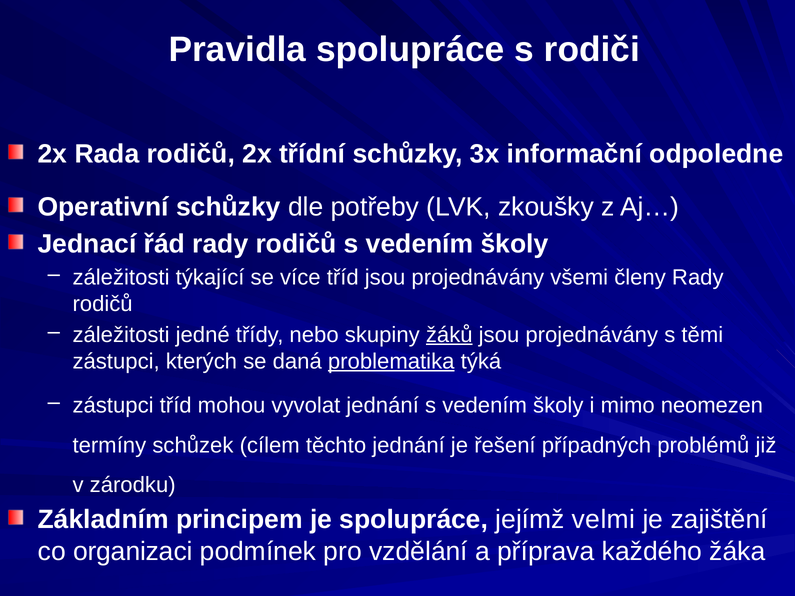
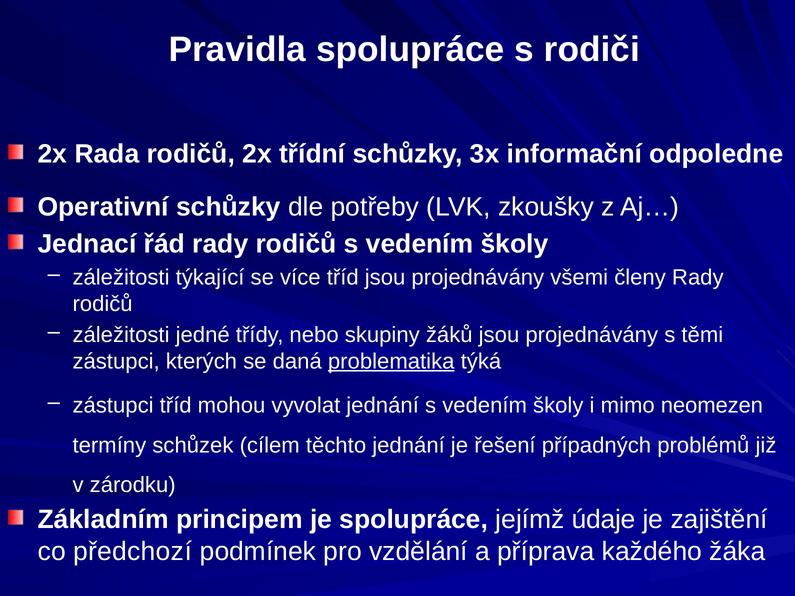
žáků underline: present -> none
velmi: velmi -> údaje
organizaci: organizaci -> předchozí
